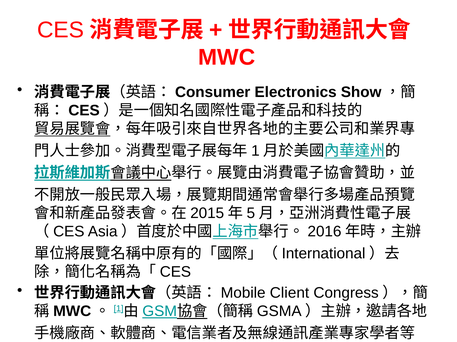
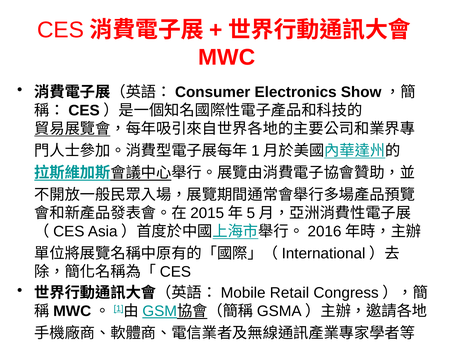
Client: Client -> Retail
